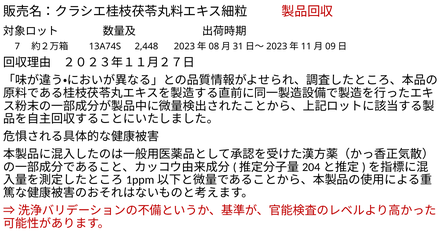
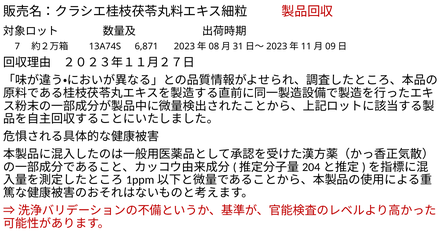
2,448: 2,448 -> 6,871
